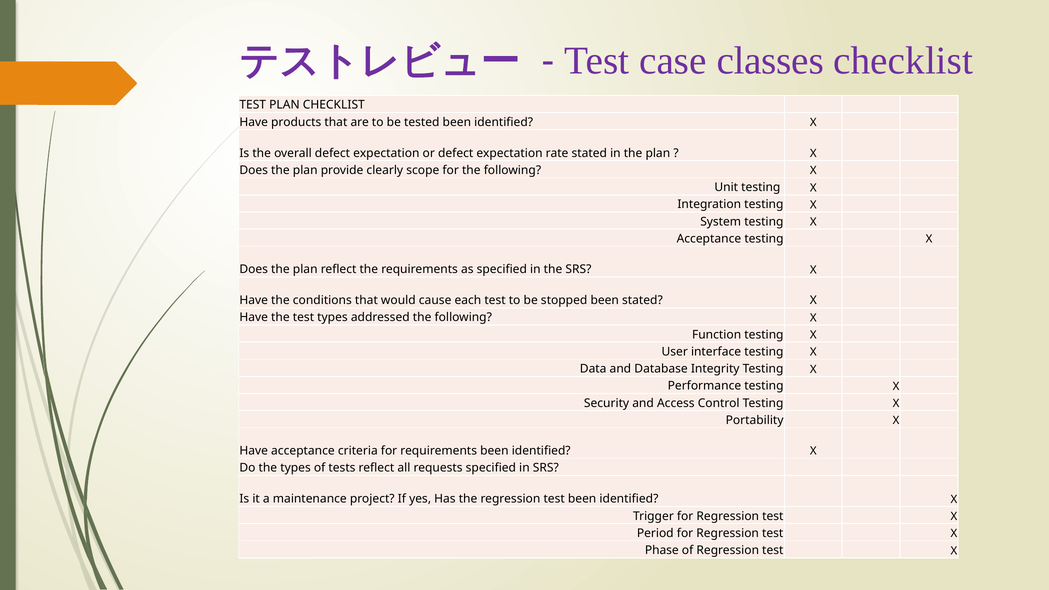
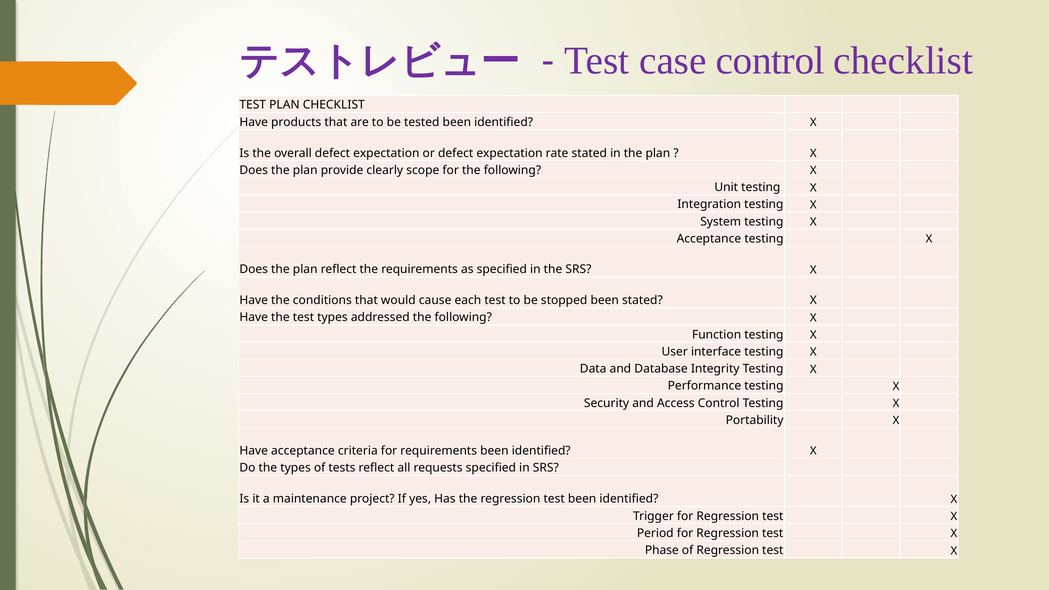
case classes: classes -> control
